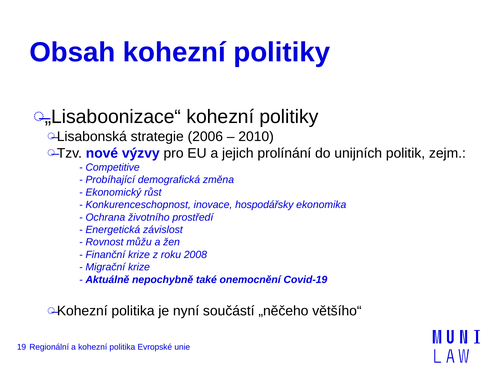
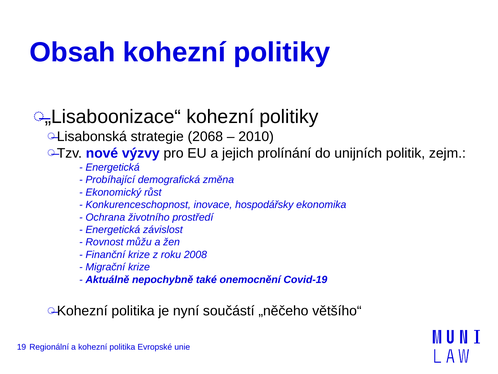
2006: 2006 -> 2068
Competitive at (113, 167): Competitive -> Energetická
